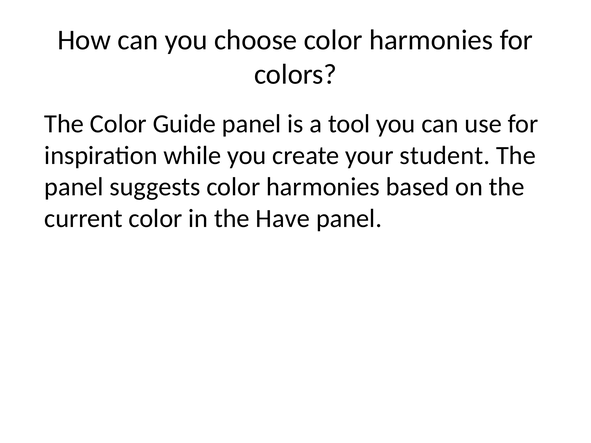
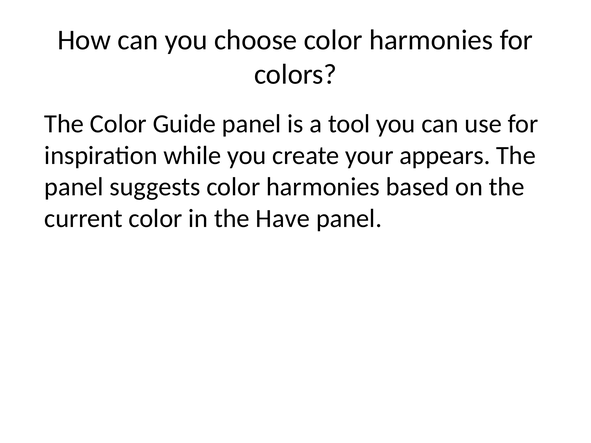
student: student -> appears
